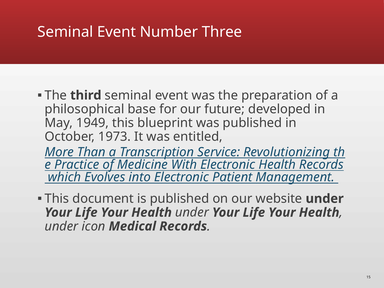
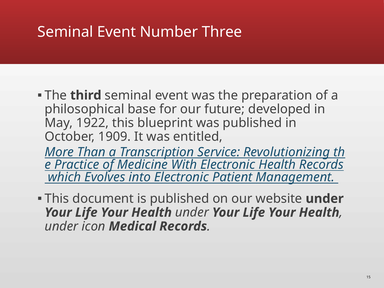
1949: 1949 -> 1922
1973: 1973 -> 1909
